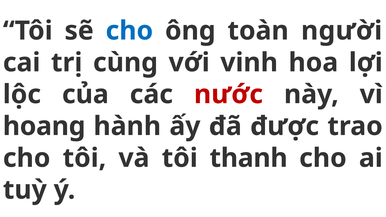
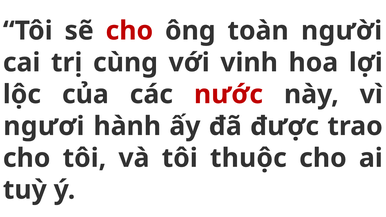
cho at (129, 31) colour: blue -> red
hoang: hoang -> ngươi
thanh: thanh -> thuộc
